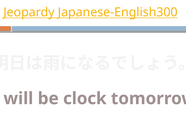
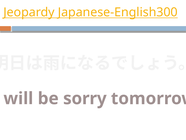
clock: clock -> sorry
